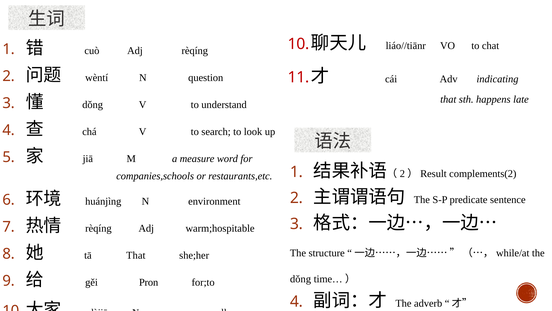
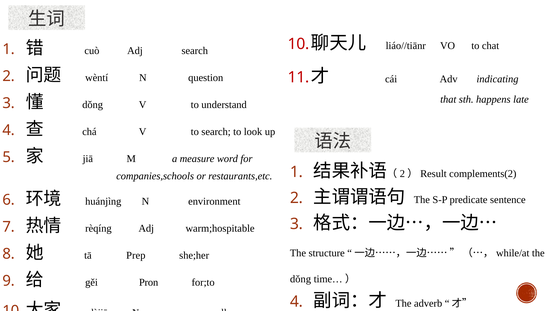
rèqíng at (195, 51): rèqíng -> search
tā That: That -> Prep
